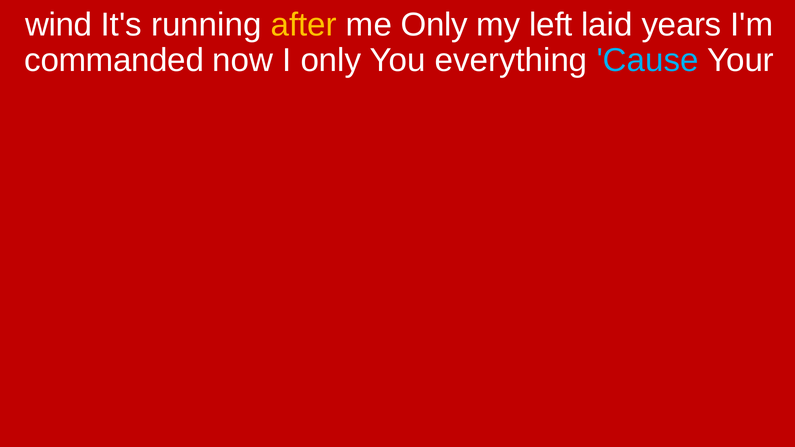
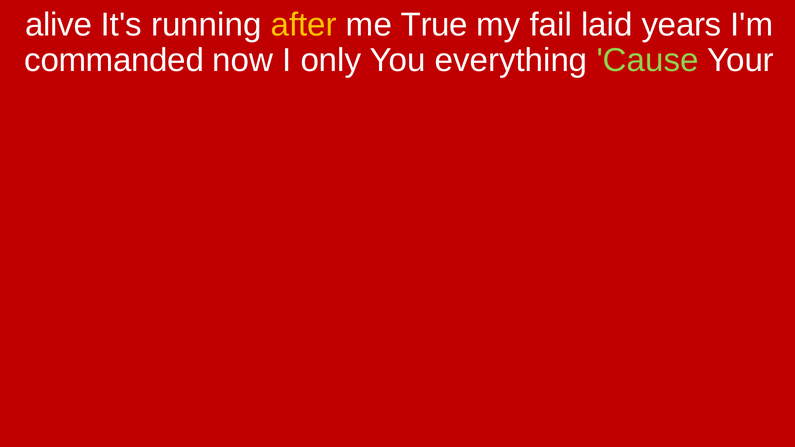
wind: wind -> alive
me Only: Only -> True
left: left -> fail
Cause colour: light blue -> light green
